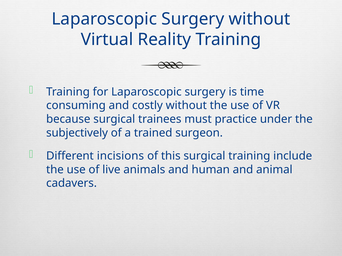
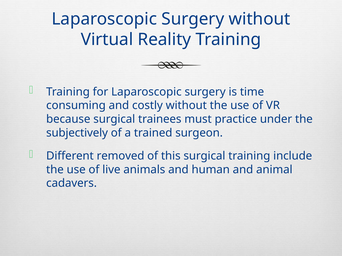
incisions: incisions -> removed
